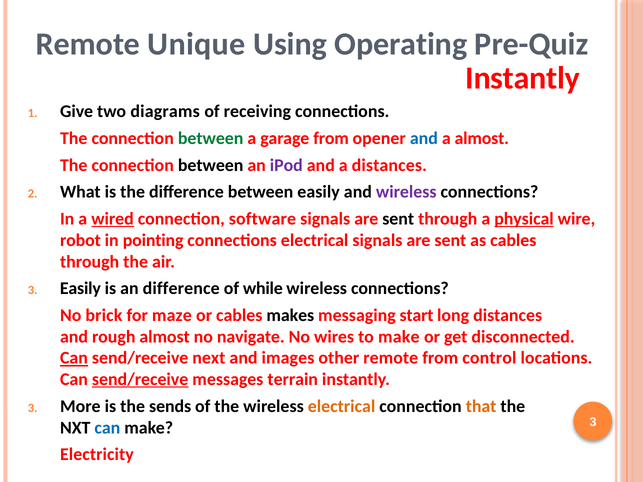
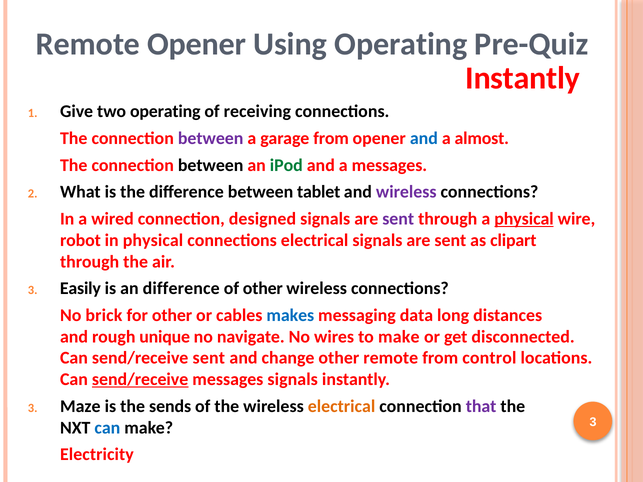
Remote Unique: Unique -> Opener
two diagrams: diagrams -> operating
between at (211, 138) colour: green -> purple
iPod colour: purple -> green
a distances: distances -> messages
between easily: easily -> tablet
wired underline: present -> none
software: software -> designed
sent at (398, 219) colour: black -> purple
in pointing: pointing -> physical
as cables: cables -> clipart
of while: while -> other
for maze: maze -> other
makes colour: black -> blue
start: start -> data
rough almost: almost -> unique
Can at (74, 358) underline: present -> none
send/receive next: next -> sent
images: images -> change
messages terrain: terrain -> signals
More: More -> Maze
that colour: orange -> purple
